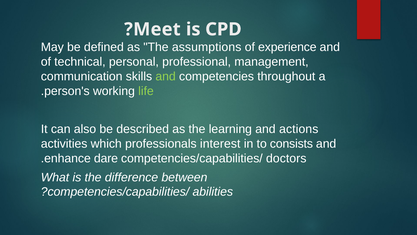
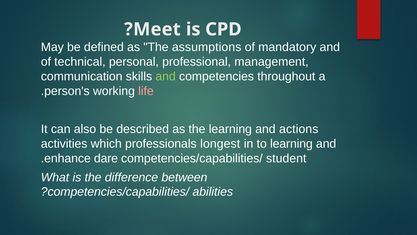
experience: experience -> mandatory
life colour: light green -> pink
interest: interest -> longest
to consists: consists -> learning
doctors: doctors -> student
